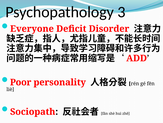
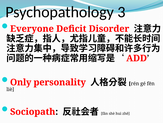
Poor: Poor -> Only
